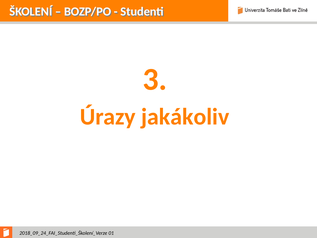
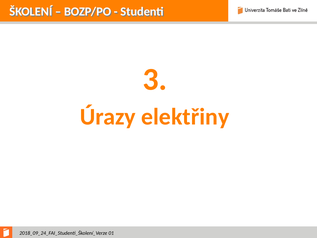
jakákoliv: jakákoliv -> elektřiny
